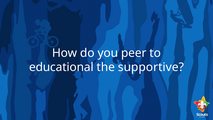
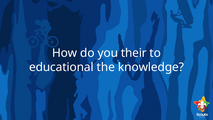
peer: peer -> their
supportive: supportive -> knowledge
